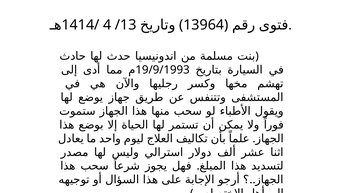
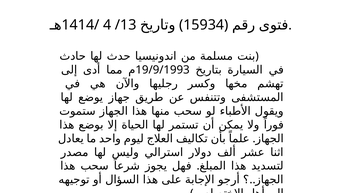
13964: 13964 -> 15934
